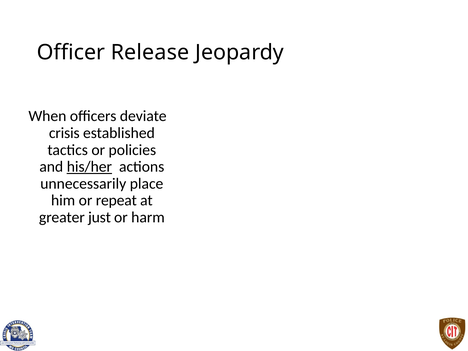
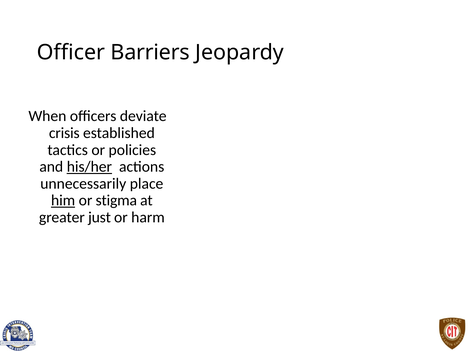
Release: Release -> Barriers
him underline: none -> present
repeat: repeat -> stigma
